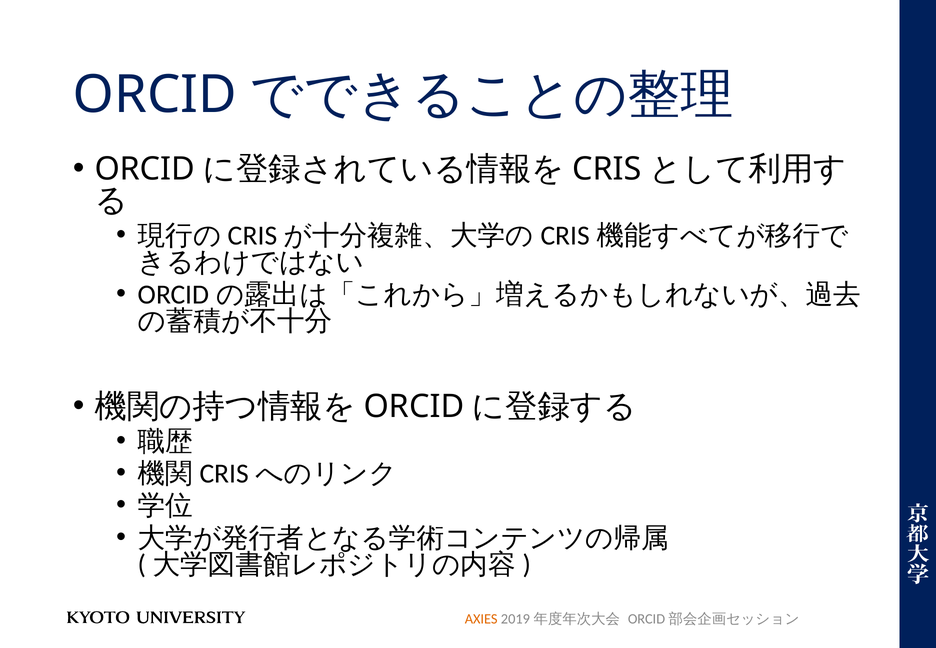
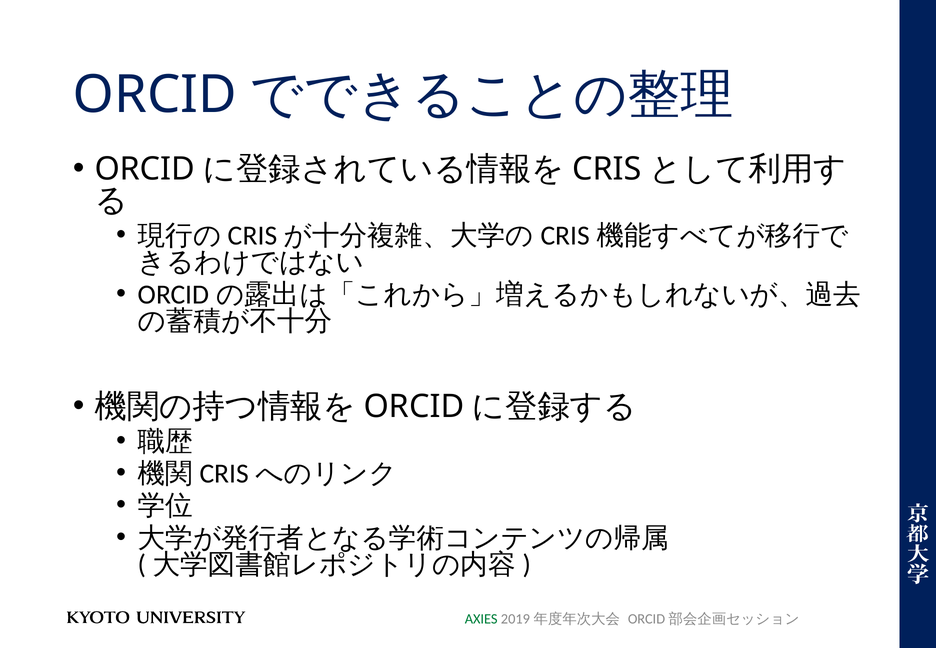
AXIES colour: orange -> green
